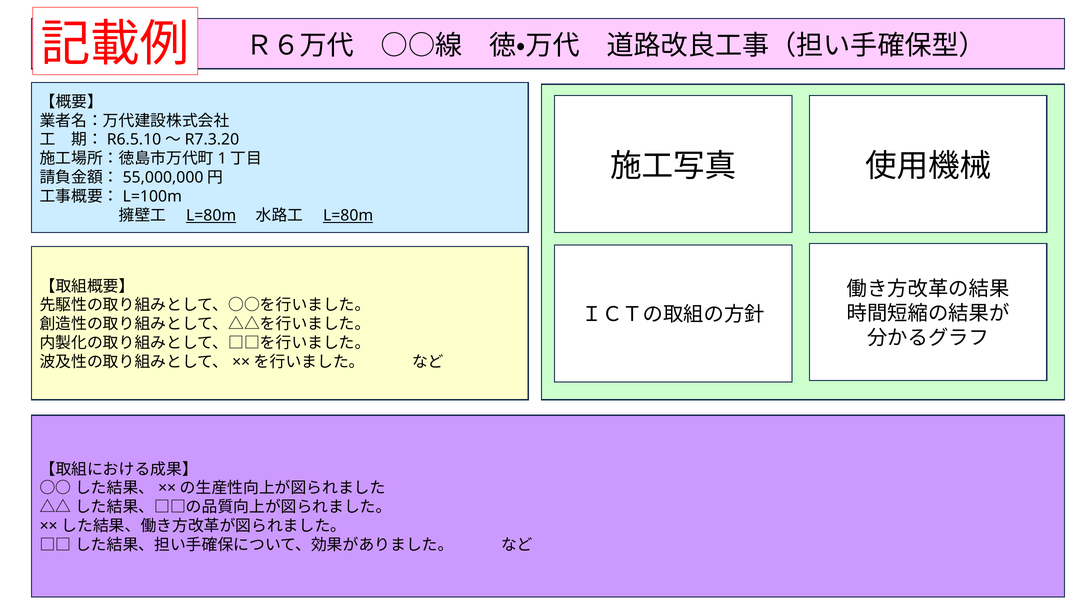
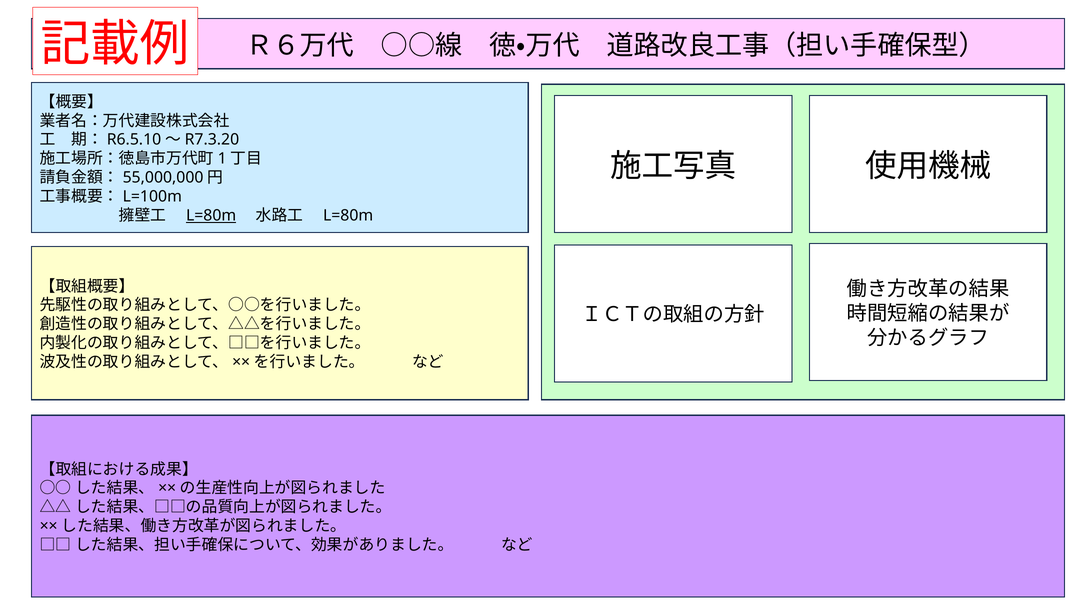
L=80m at (348, 216) underline: present -> none
